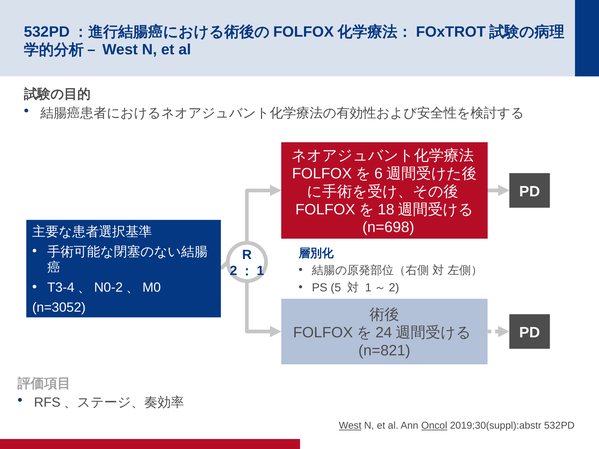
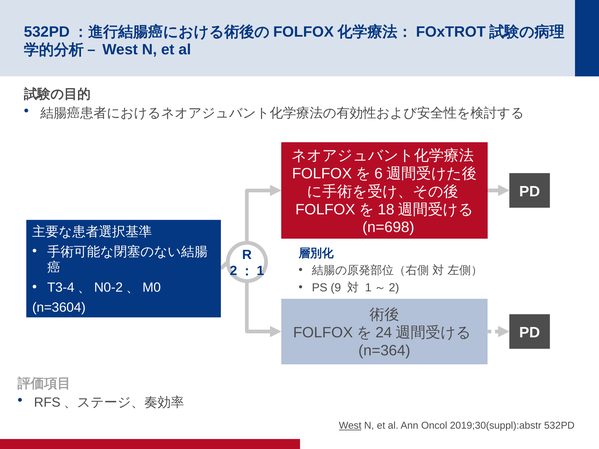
5: 5 -> 9
n=3052: n=3052 -> n=3604
n=821: n=821 -> n=364
Oncol underline: present -> none
